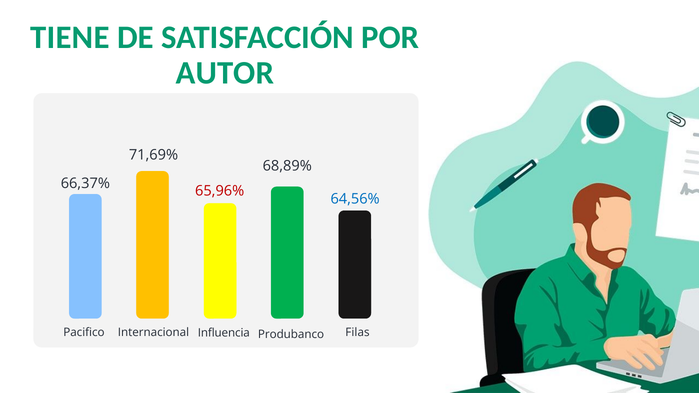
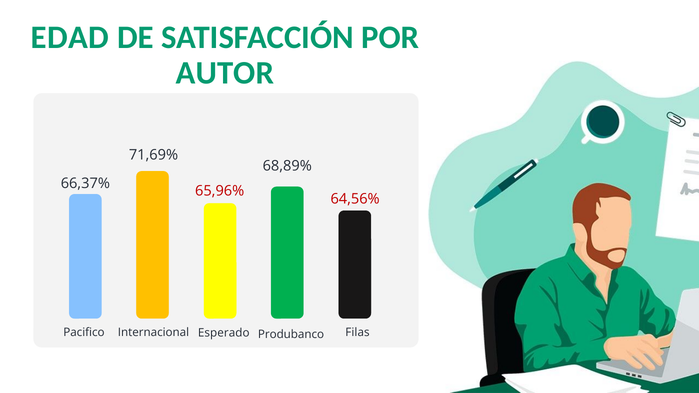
TIENE: TIENE -> EDAD
64,56% colour: blue -> red
Influencia: Influencia -> Esperado
